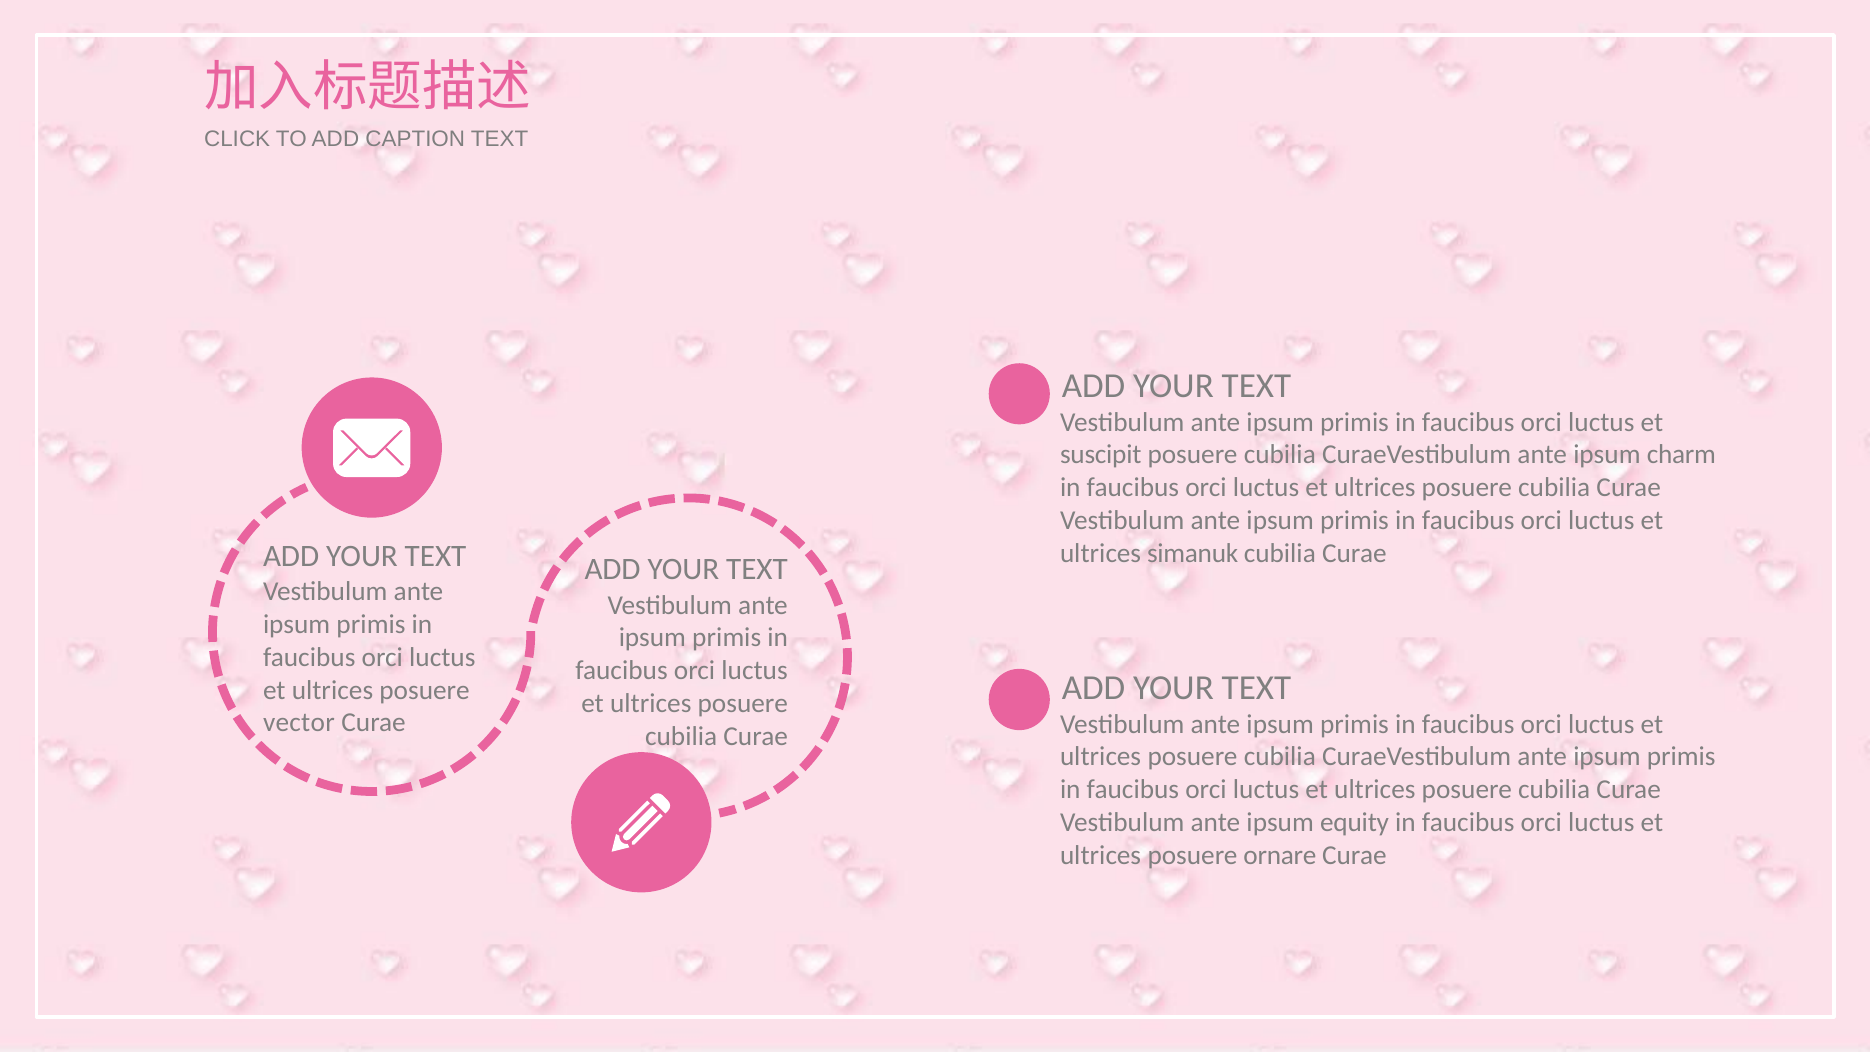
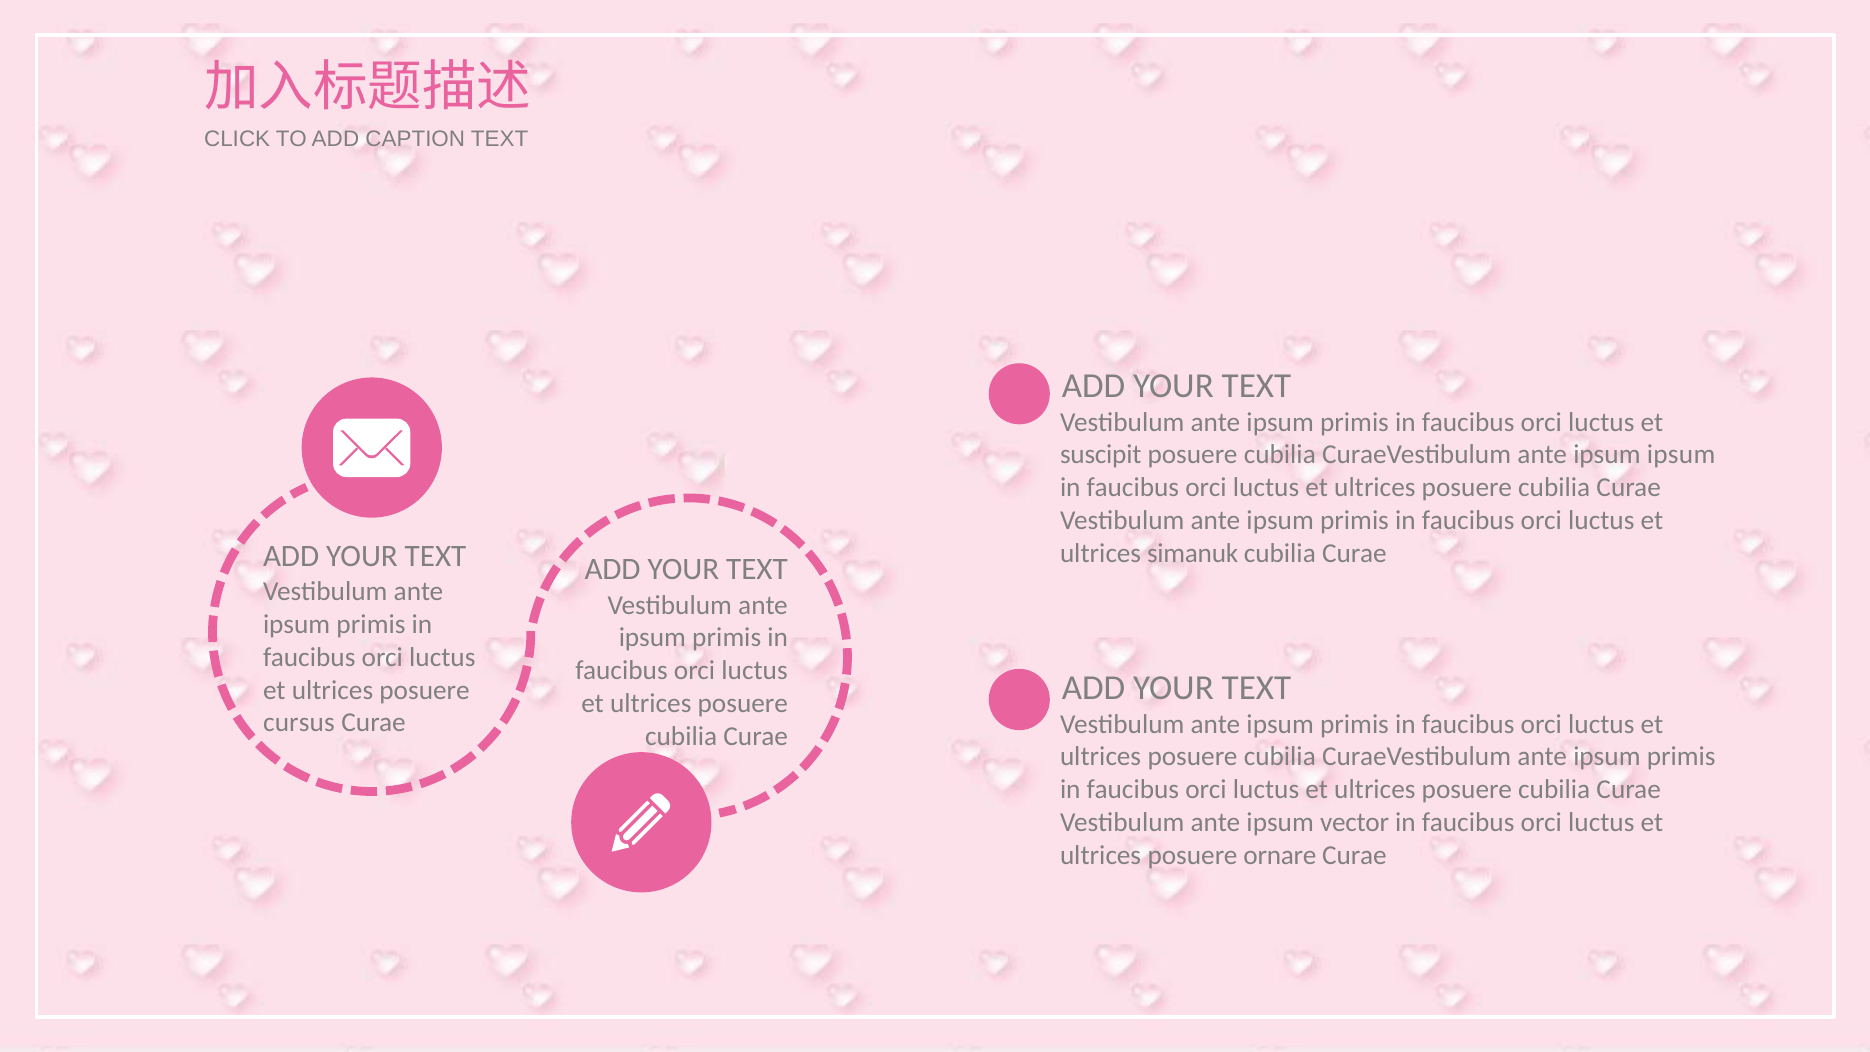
ipsum charm: charm -> ipsum
vector: vector -> cursus
equity: equity -> vector
